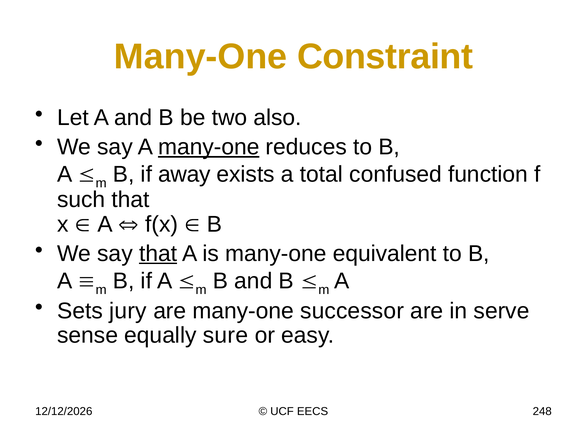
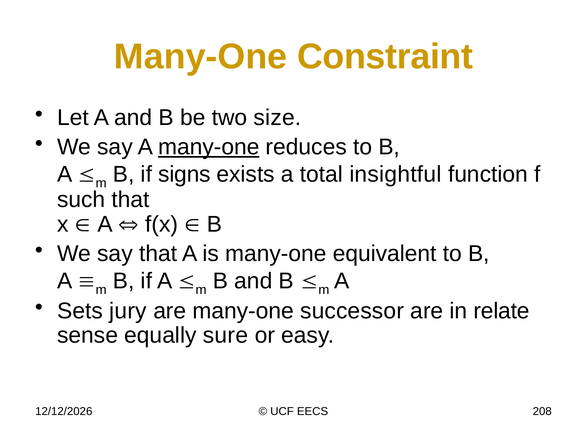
also: also -> size
away: away -> signs
confused: confused -> insightful
that at (158, 254) underline: present -> none
serve: serve -> relate
248: 248 -> 208
